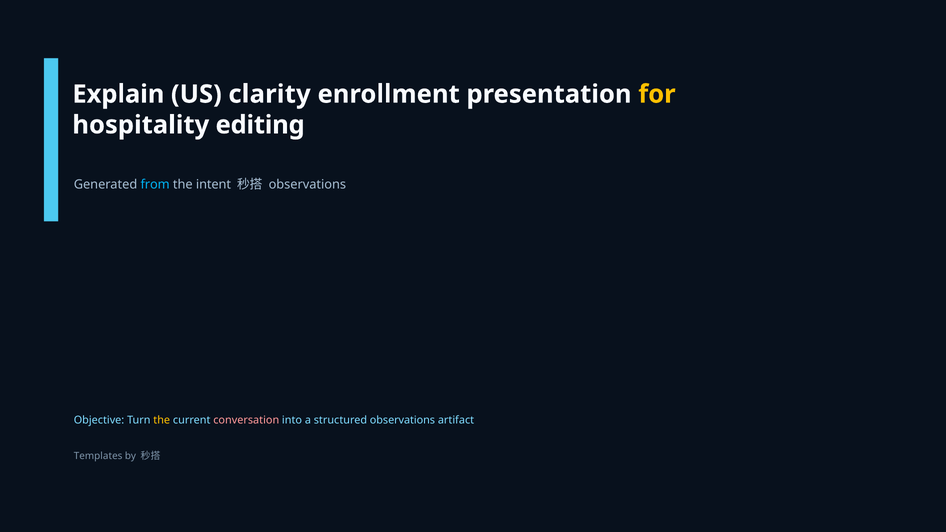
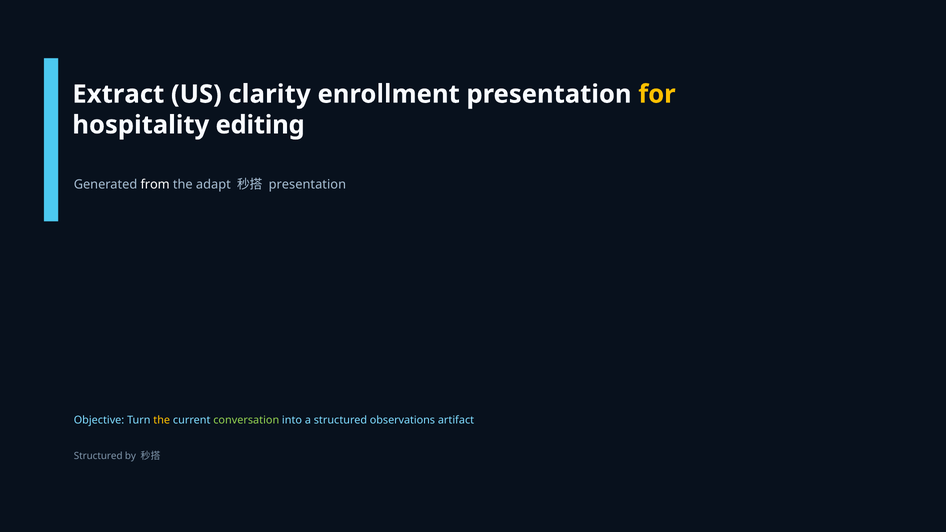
Explain: Explain -> Extract
from colour: light blue -> white
intent: intent -> adapt
observations at (307, 185): observations -> presentation
conversation colour: pink -> light green
Templates at (98, 456): Templates -> Structured
